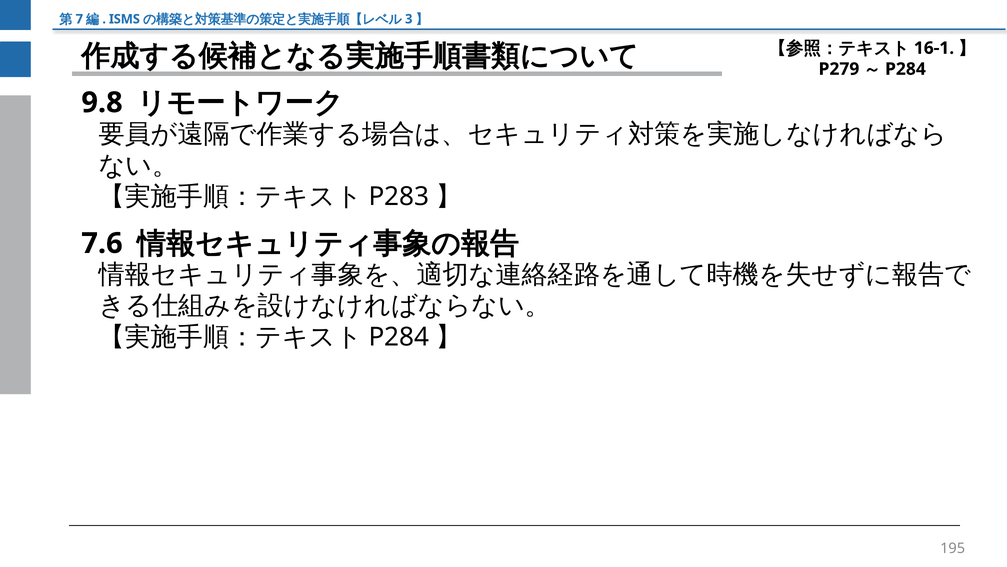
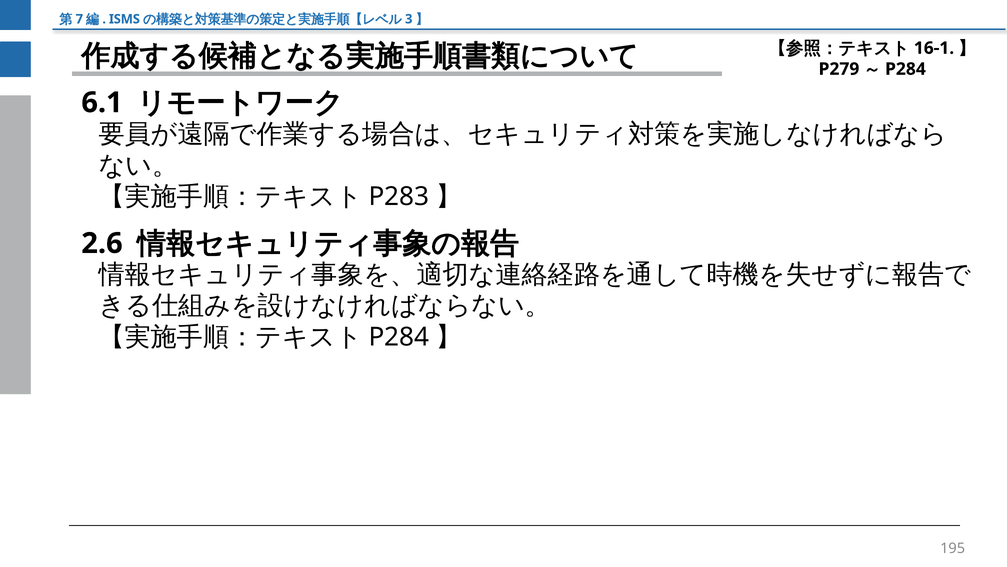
9.8: 9.8 -> 6.1
7.6: 7.6 -> 2.6
